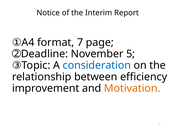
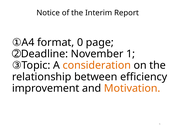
7: 7 -> 0
November 5: 5 -> 1
consideration colour: blue -> orange
